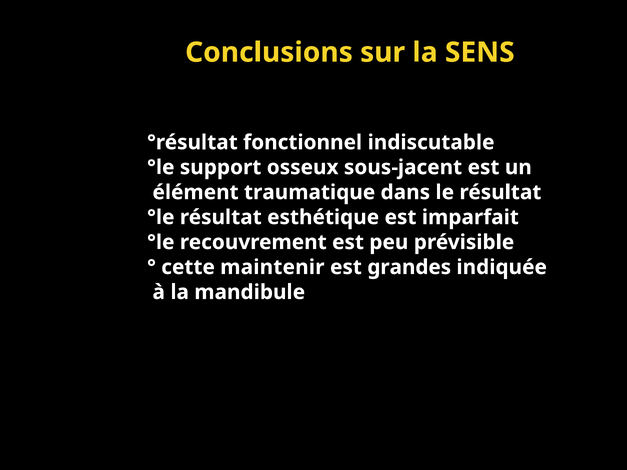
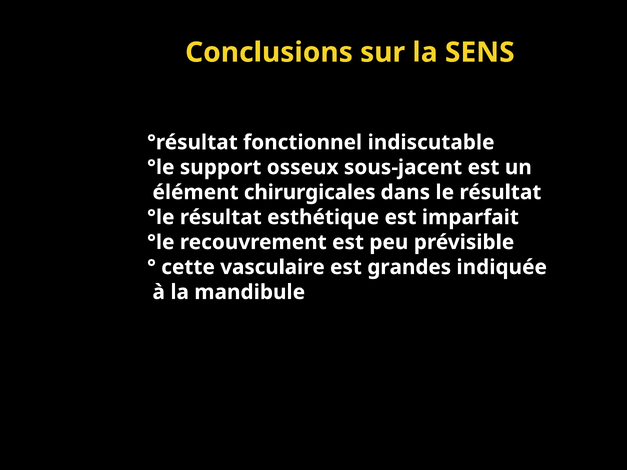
traumatique: traumatique -> chirurgicales
maintenir: maintenir -> vasculaire
